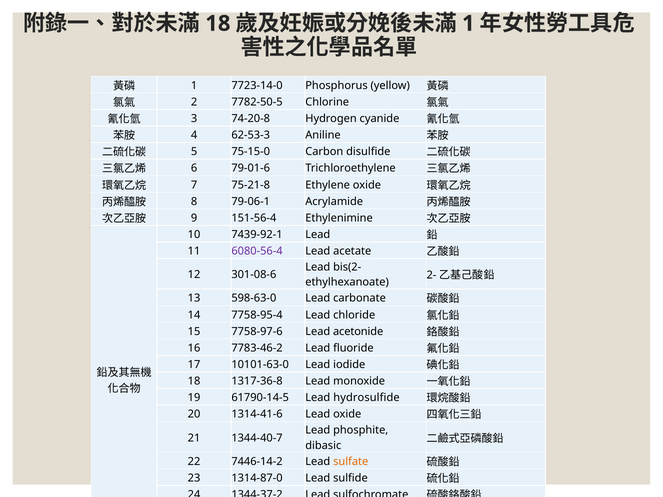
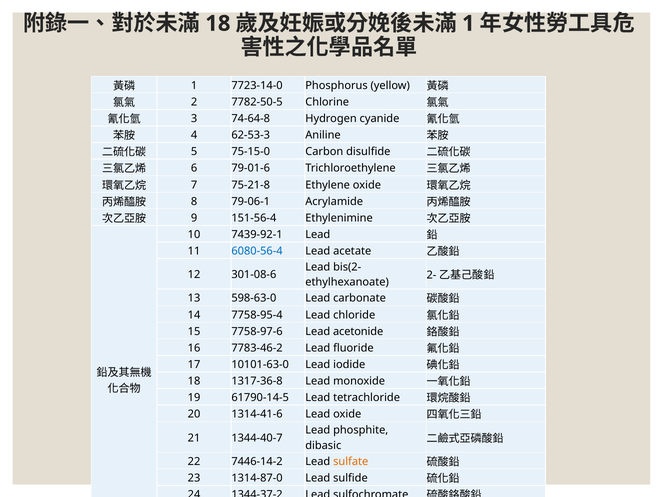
74-20-8: 74-20-8 -> 74-64-8
6080-56-4 colour: purple -> blue
hydrosulfide: hydrosulfide -> tetrachloride
